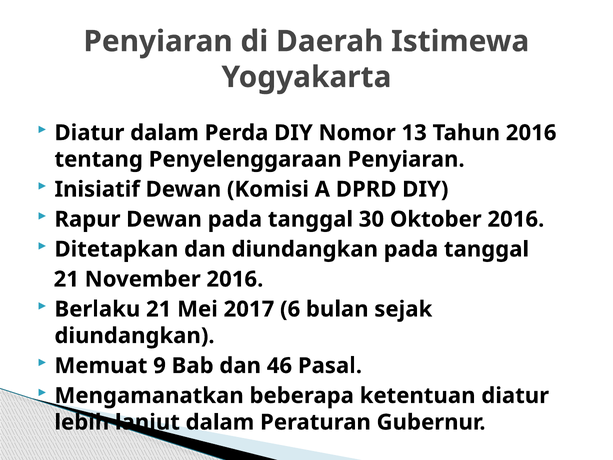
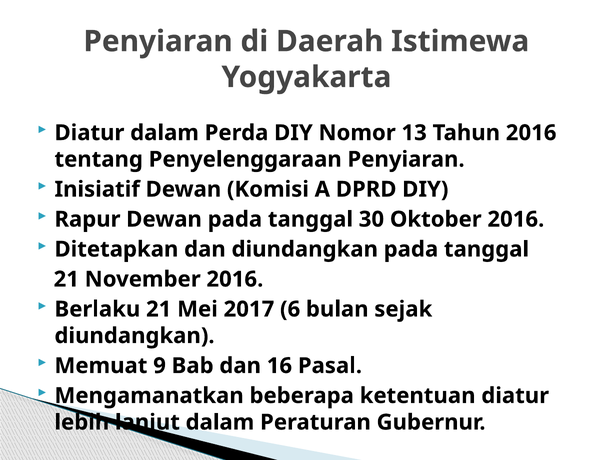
46: 46 -> 16
